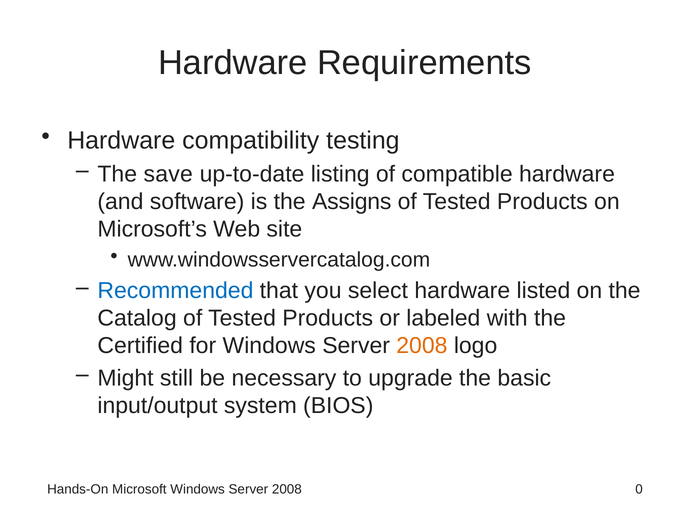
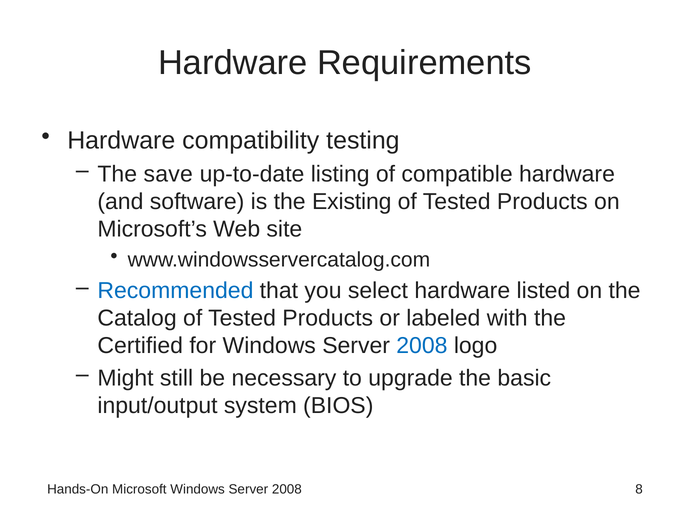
Assigns: Assigns -> Existing
2008 at (422, 346) colour: orange -> blue
0: 0 -> 8
